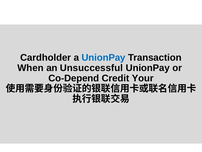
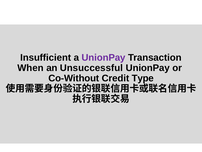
Cardholder: Cardholder -> Insufficient
UnionPay at (104, 57) colour: blue -> purple
Co-Depend: Co-Depend -> Co-Without
Your: Your -> Type
